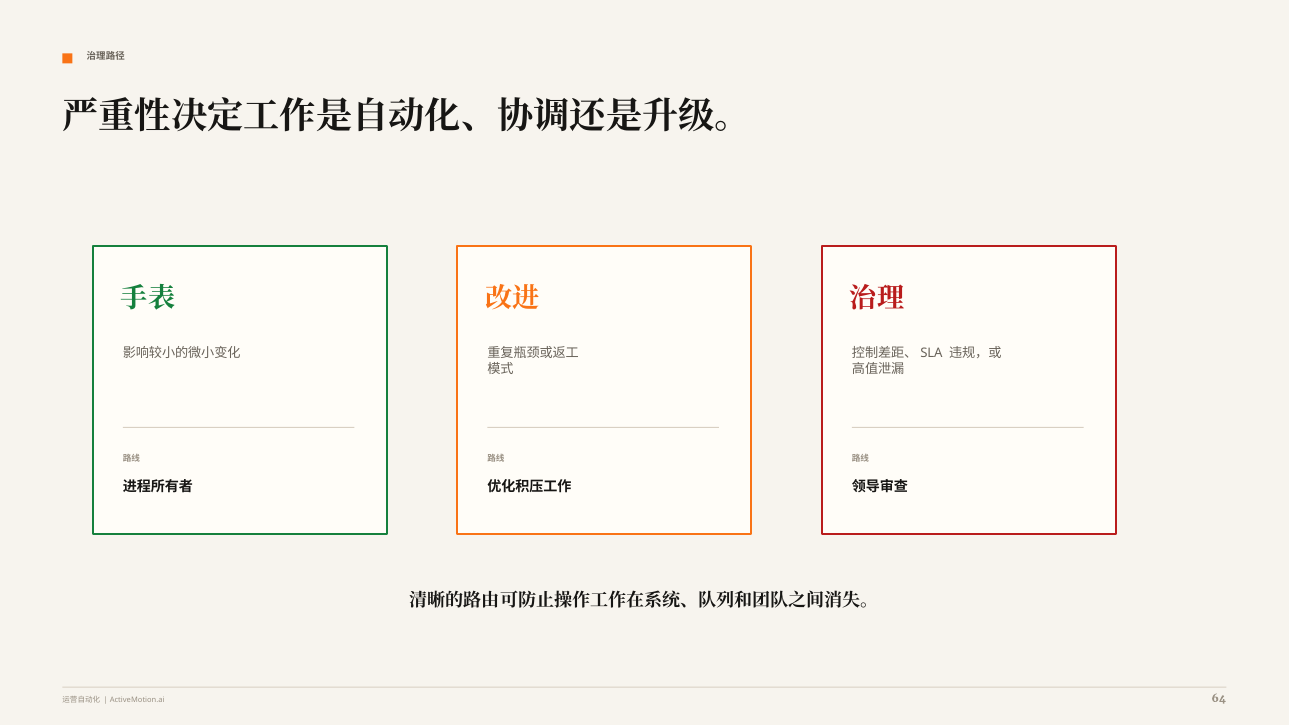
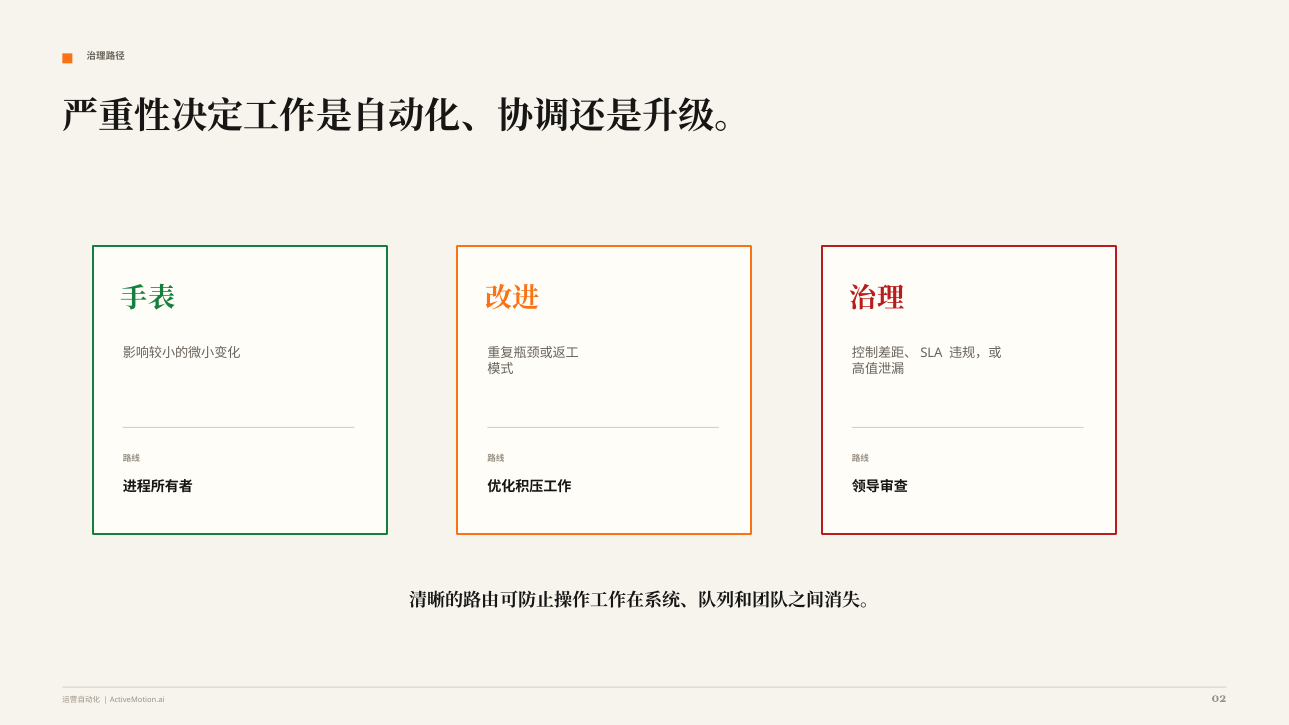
64: 64 -> 02
